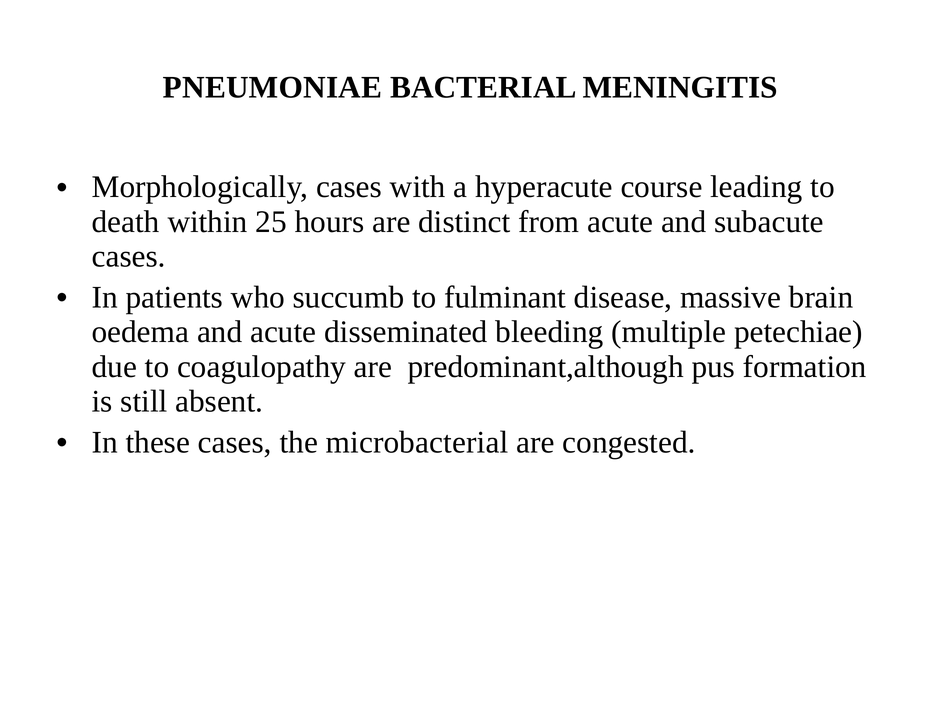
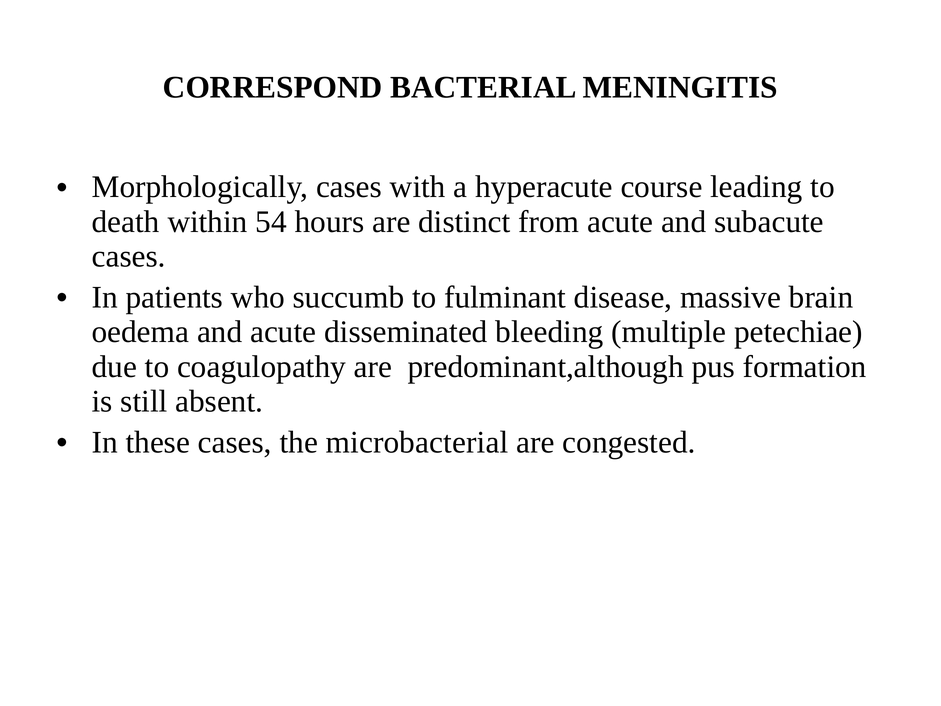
PNEUMONIAE: PNEUMONIAE -> CORRESPOND
25: 25 -> 54
